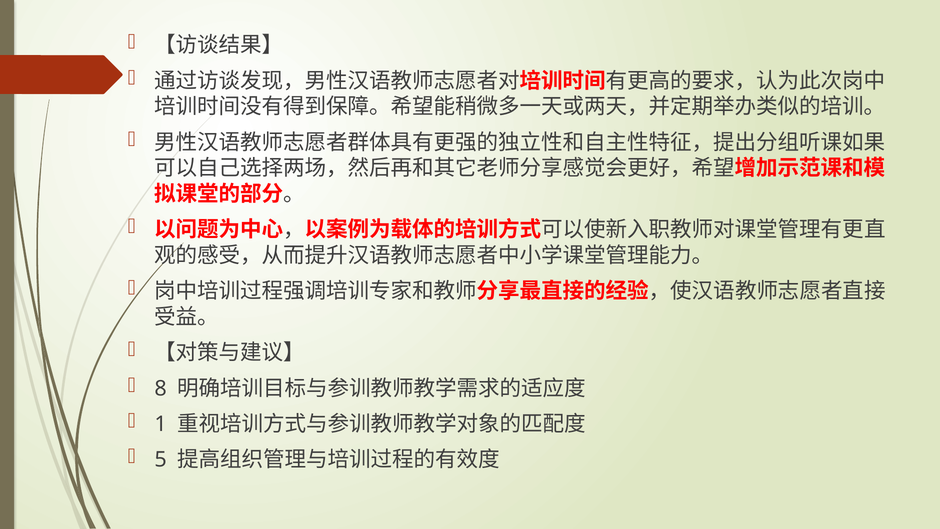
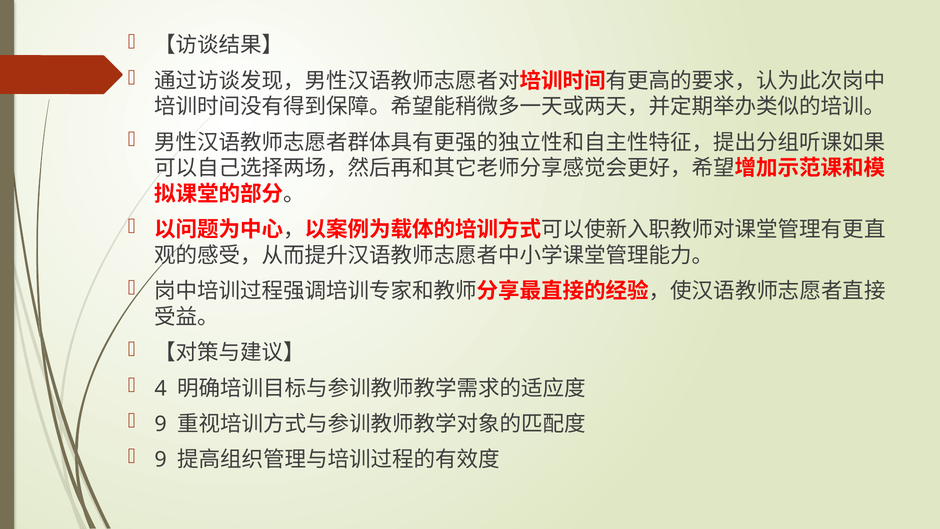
8: 8 -> 4
1 at (161, 424): 1 -> 9
5 at (161, 460): 5 -> 9
